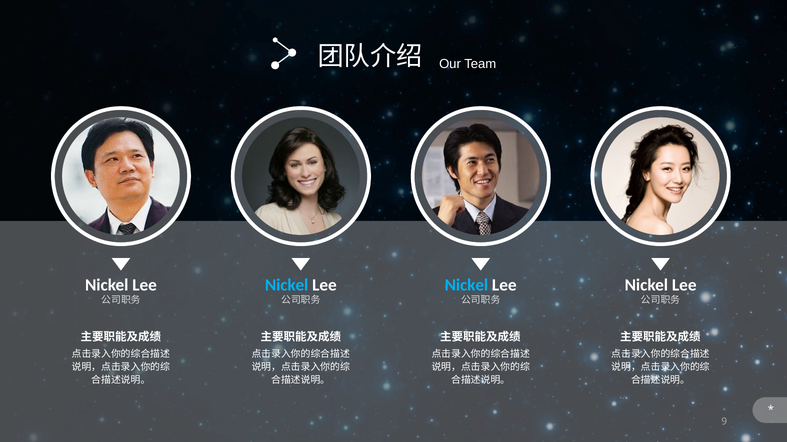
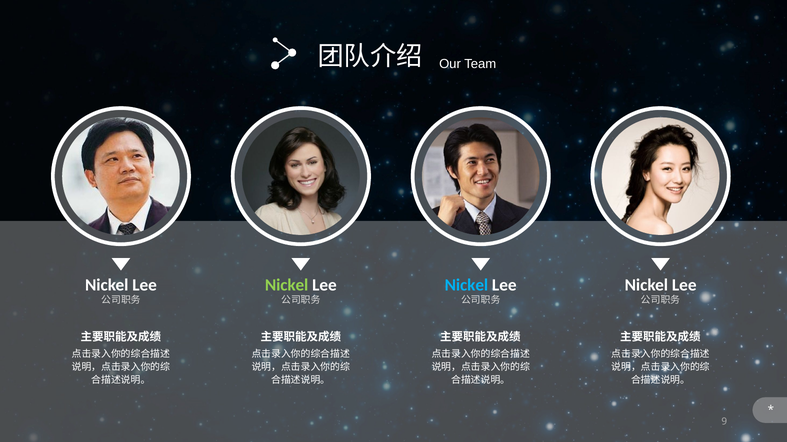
Nickel at (287, 285) colour: light blue -> light green
